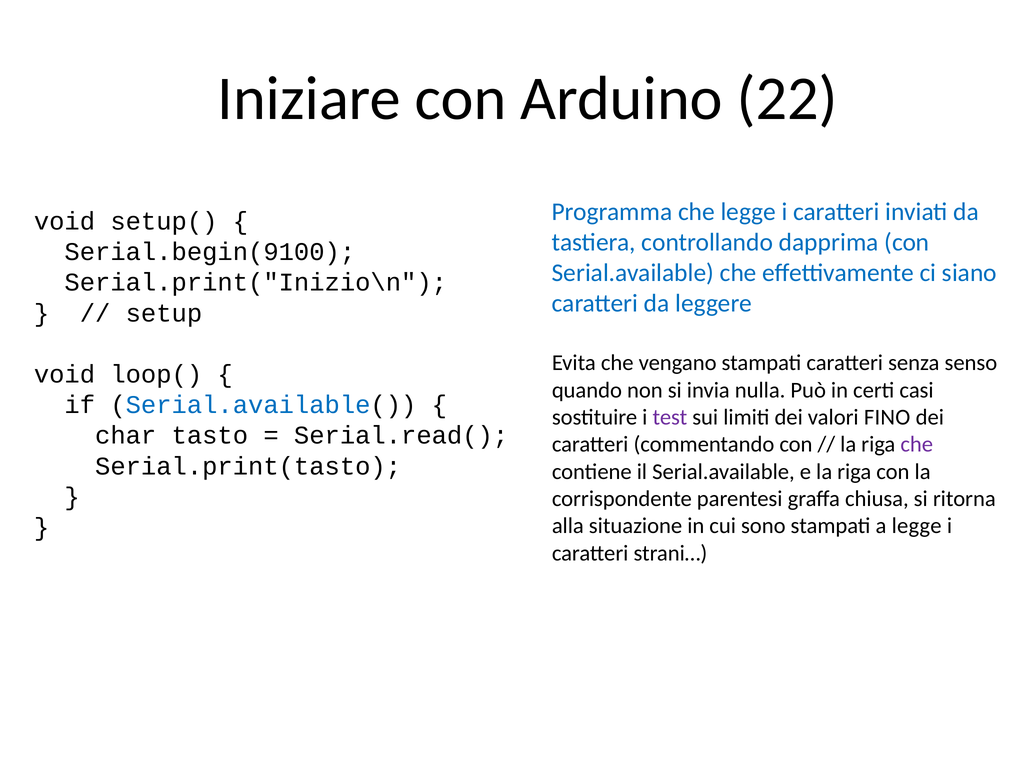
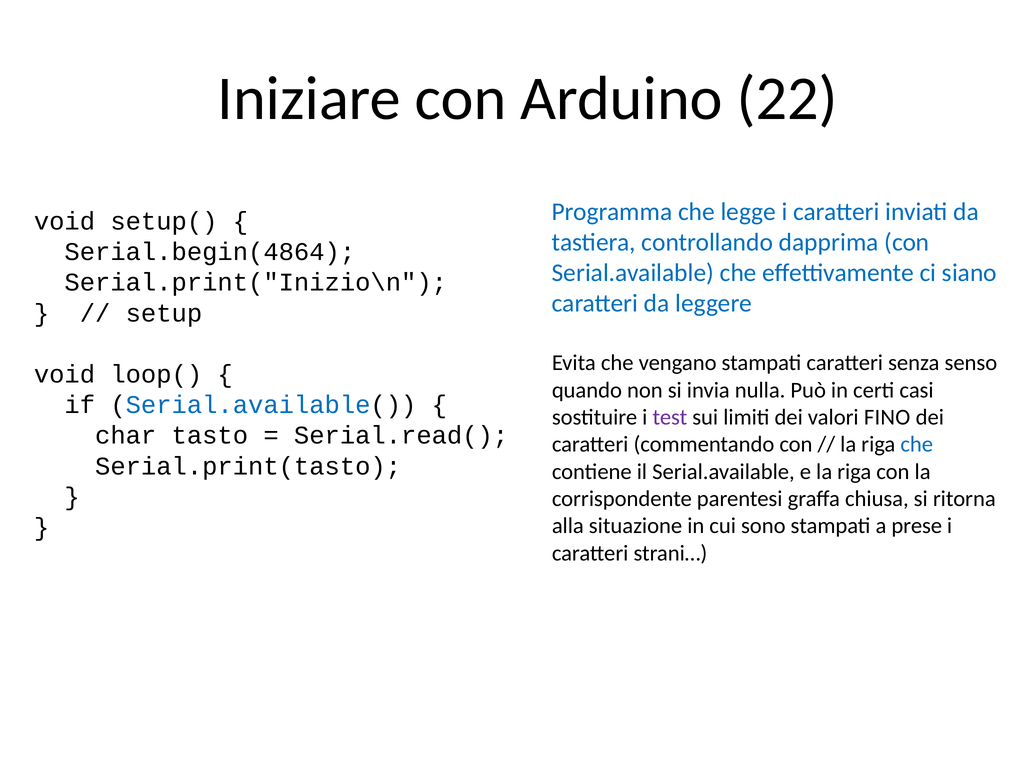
Serial.begin(9100: Serial.begin(9100 -> Serial.begin(4864
che at (917, 444) colour: purple -> blue
a legge: legge -> prese
